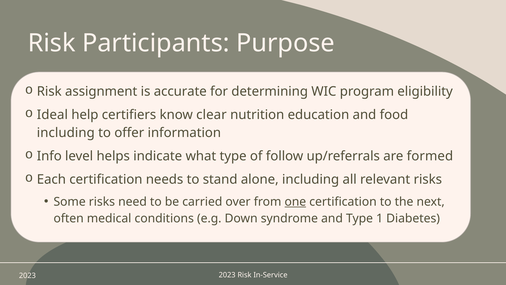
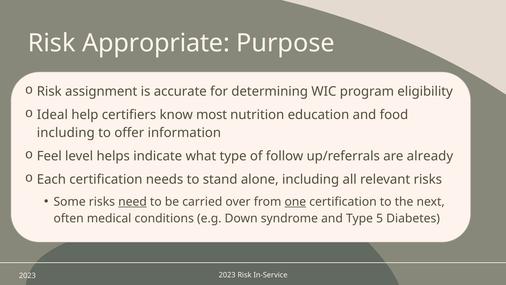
Participants: Participants -> Appropriate
clear: clear -> most
Info: Info -> Feel
formed: formed -> already
need underline: none -> present
1: 1 -> 5
